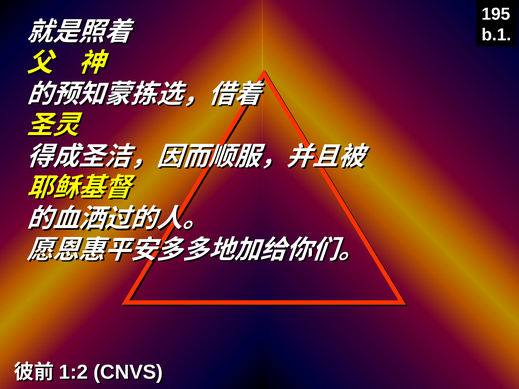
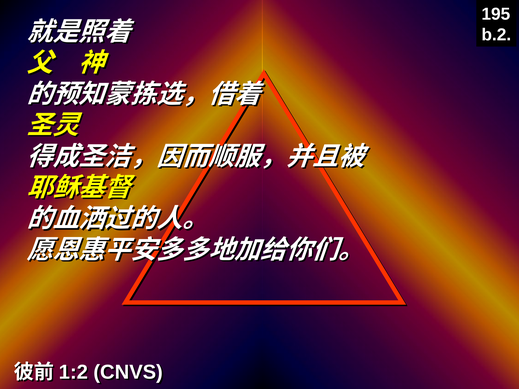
b.1: b.1 -> b.2
